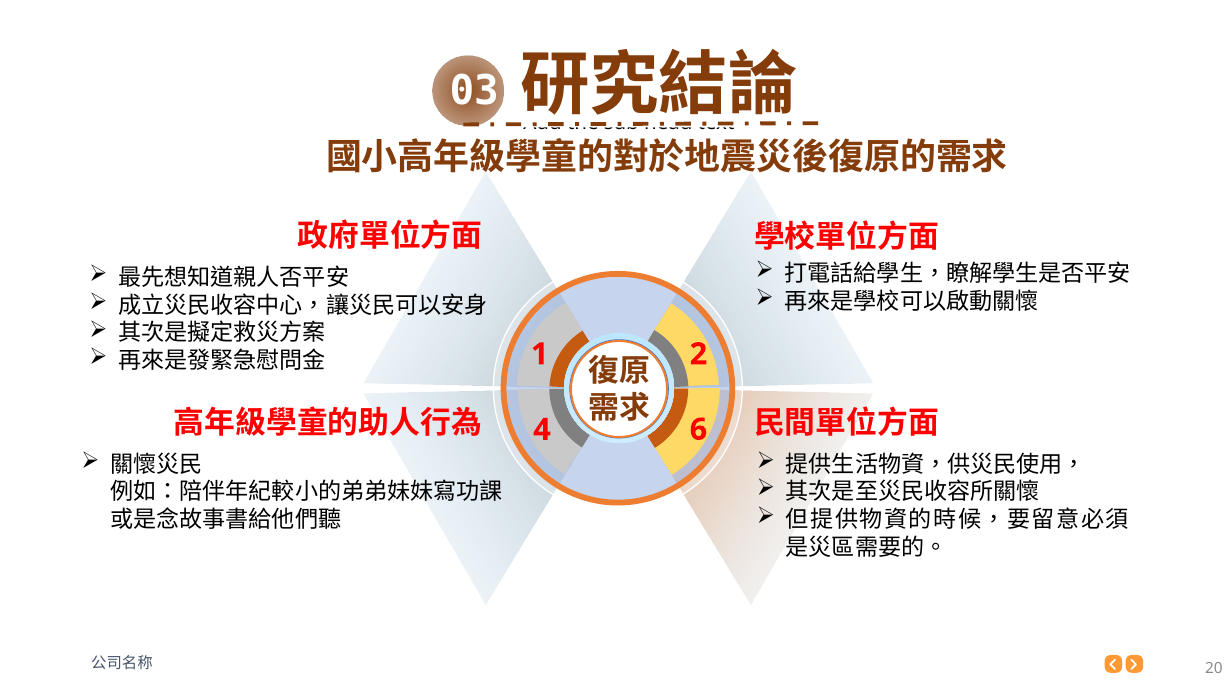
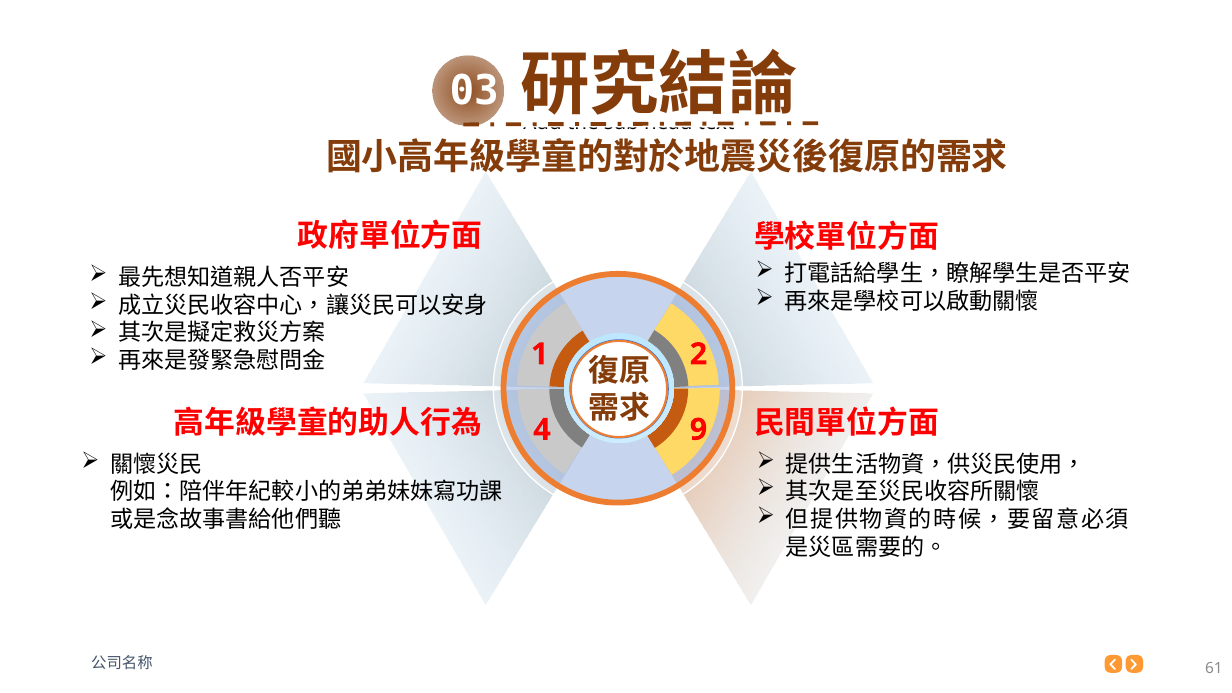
6: 6 -> 9
20: 20 -> 61
